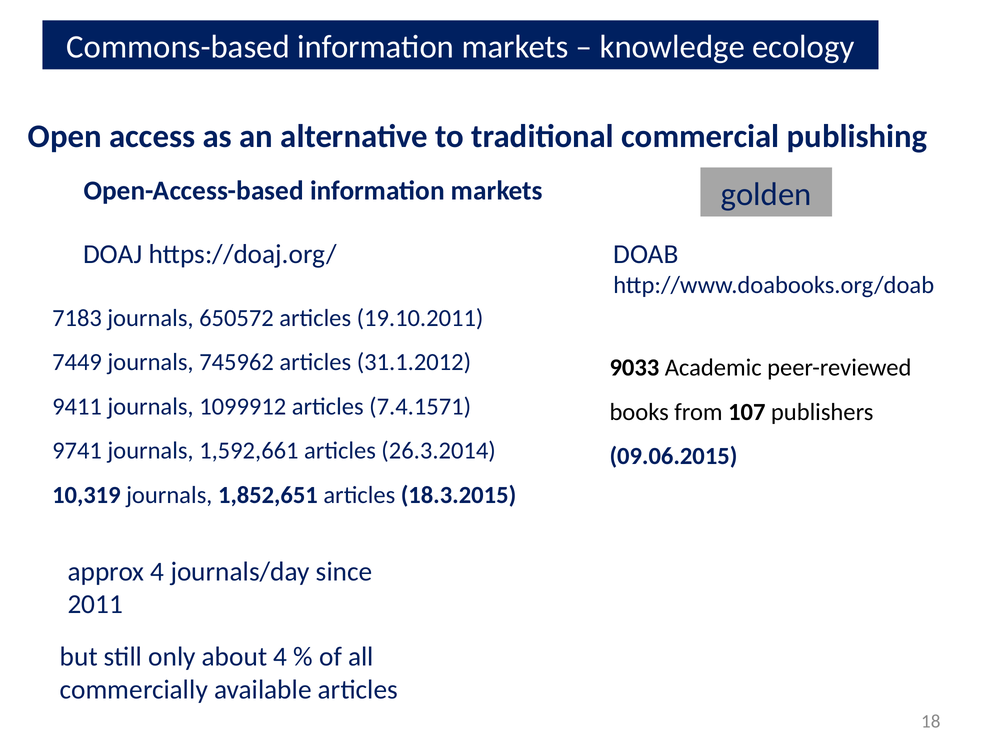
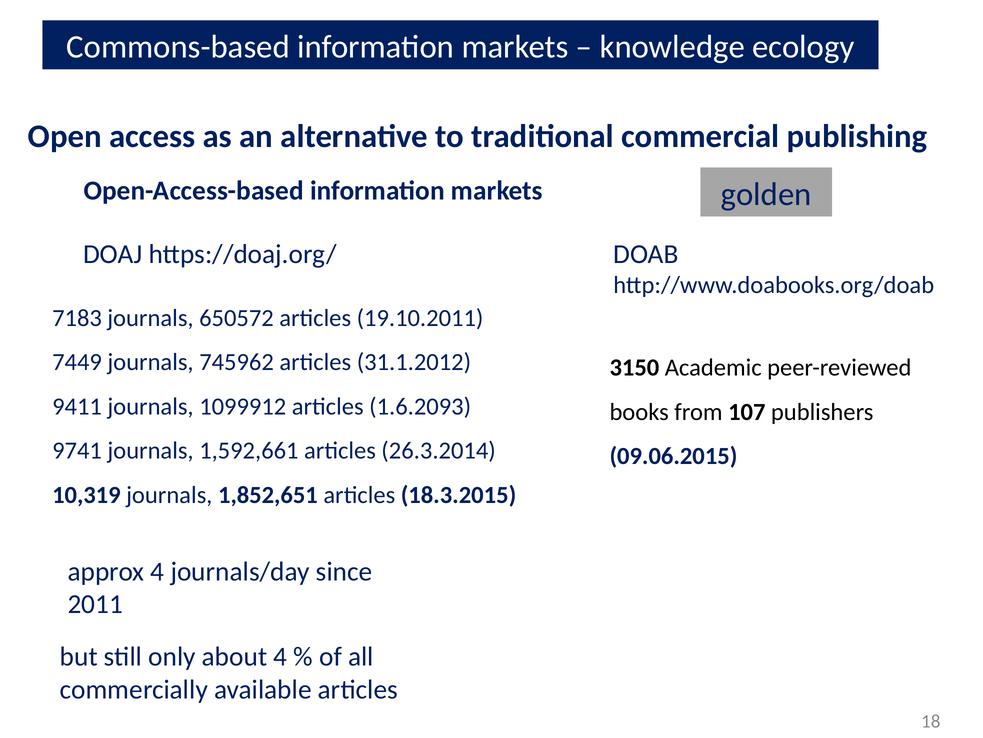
9033: 9033 -> 3150
7.4.1571: 7.4.1571 -> 1.6.2093
